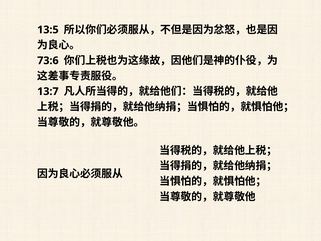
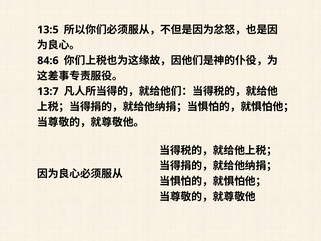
73:6: 73:6 -> 84:6
